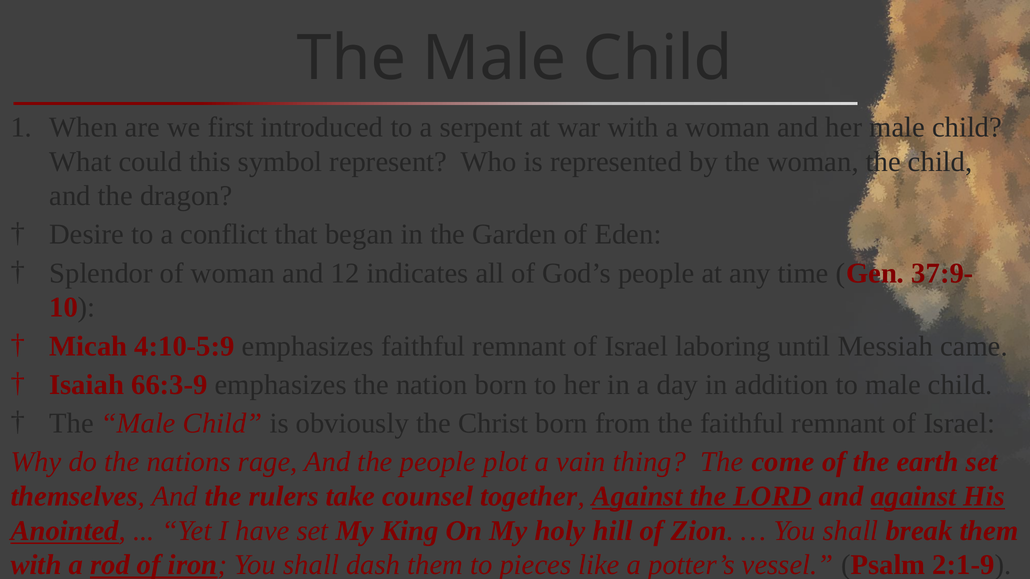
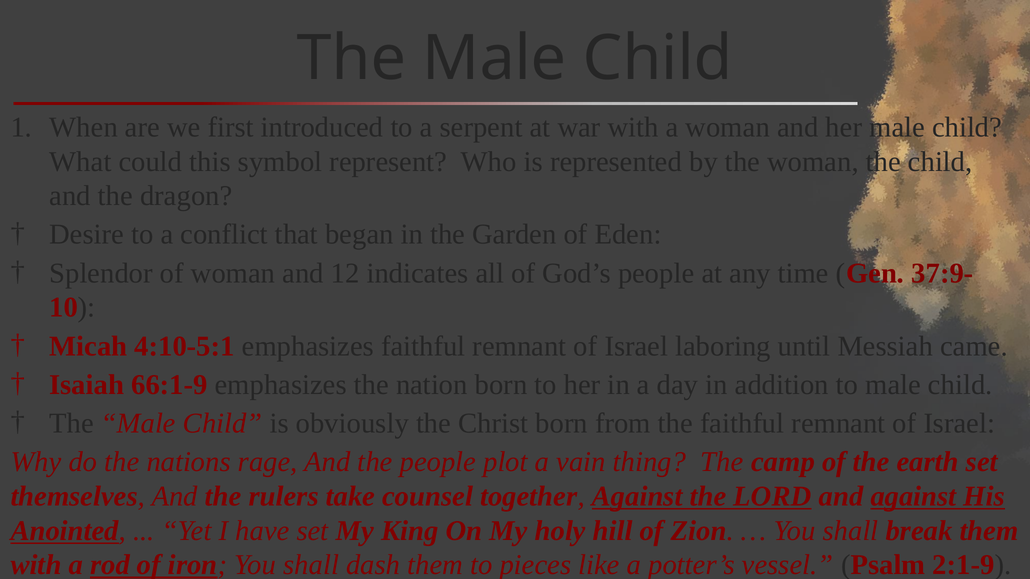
4:10-5:9: 4:10-5:9 -> 4:10-5:1
66:3-9: 66:3-9 -> 66:1-9
come: come -> camp
